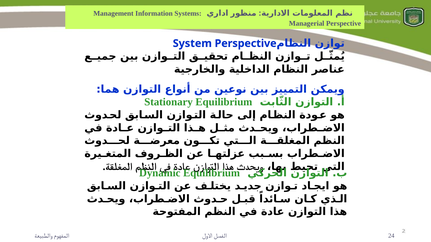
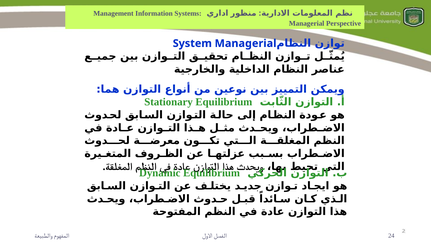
Perspective at (246, 43): Perspective -> Managerial
